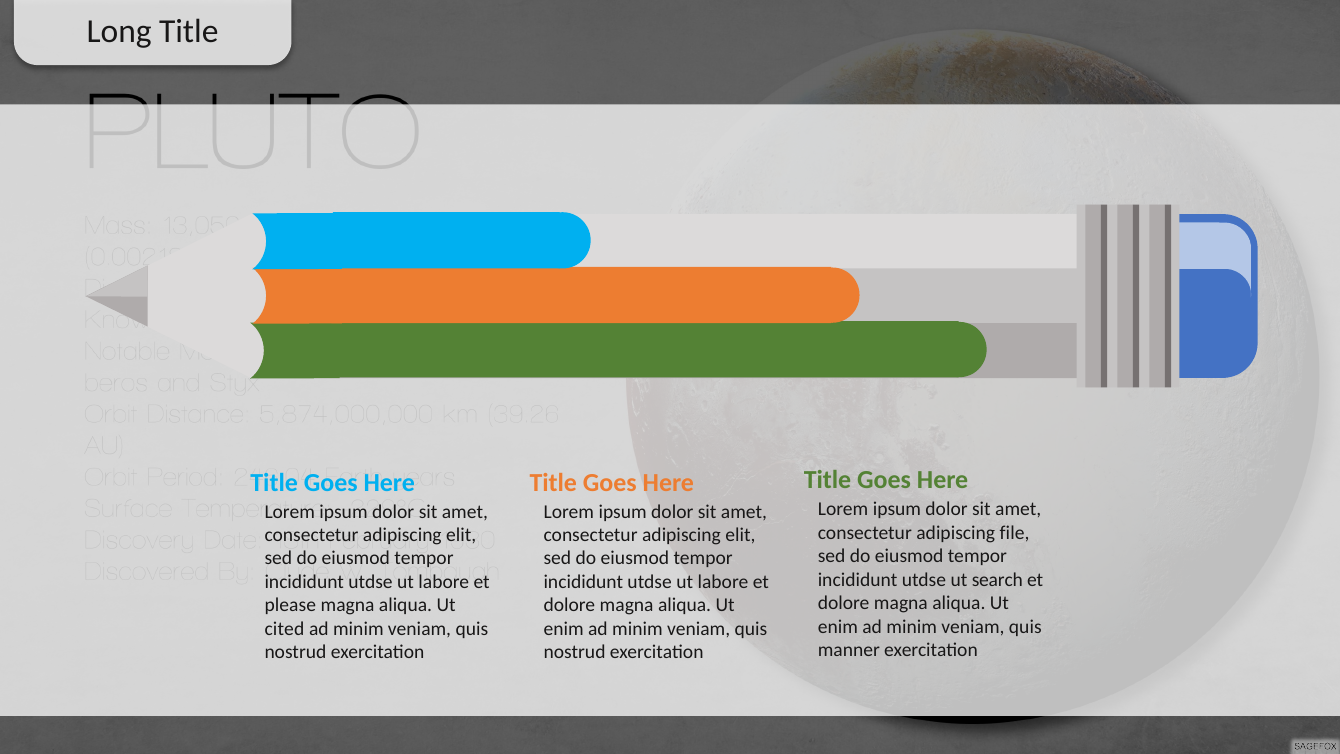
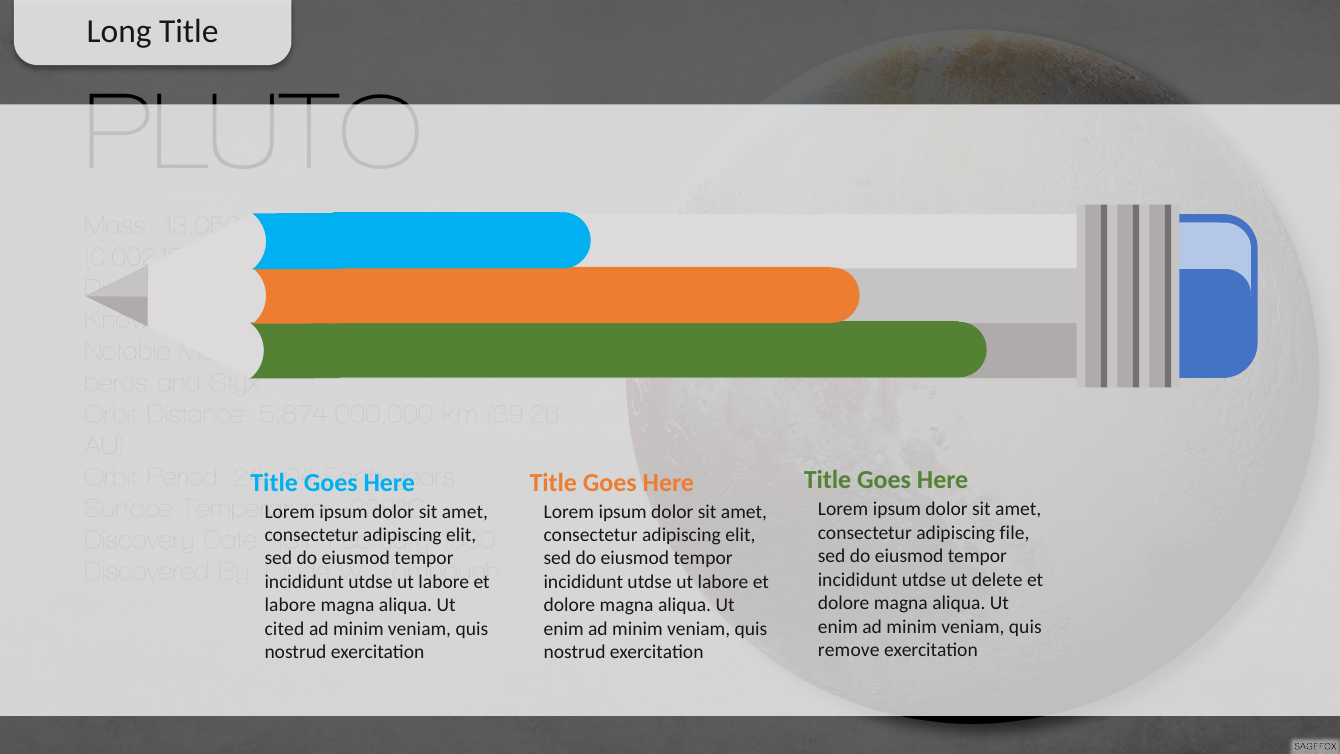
search: search -> delete
please at (290, 605): please -> labore
manner: manner -> remove
